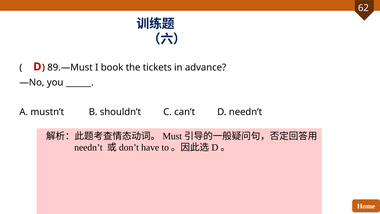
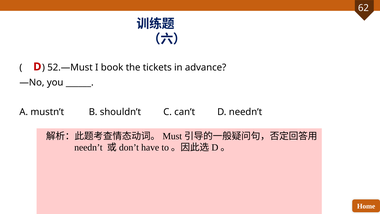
89.—Must: 89.—Must -> 52.—Must
